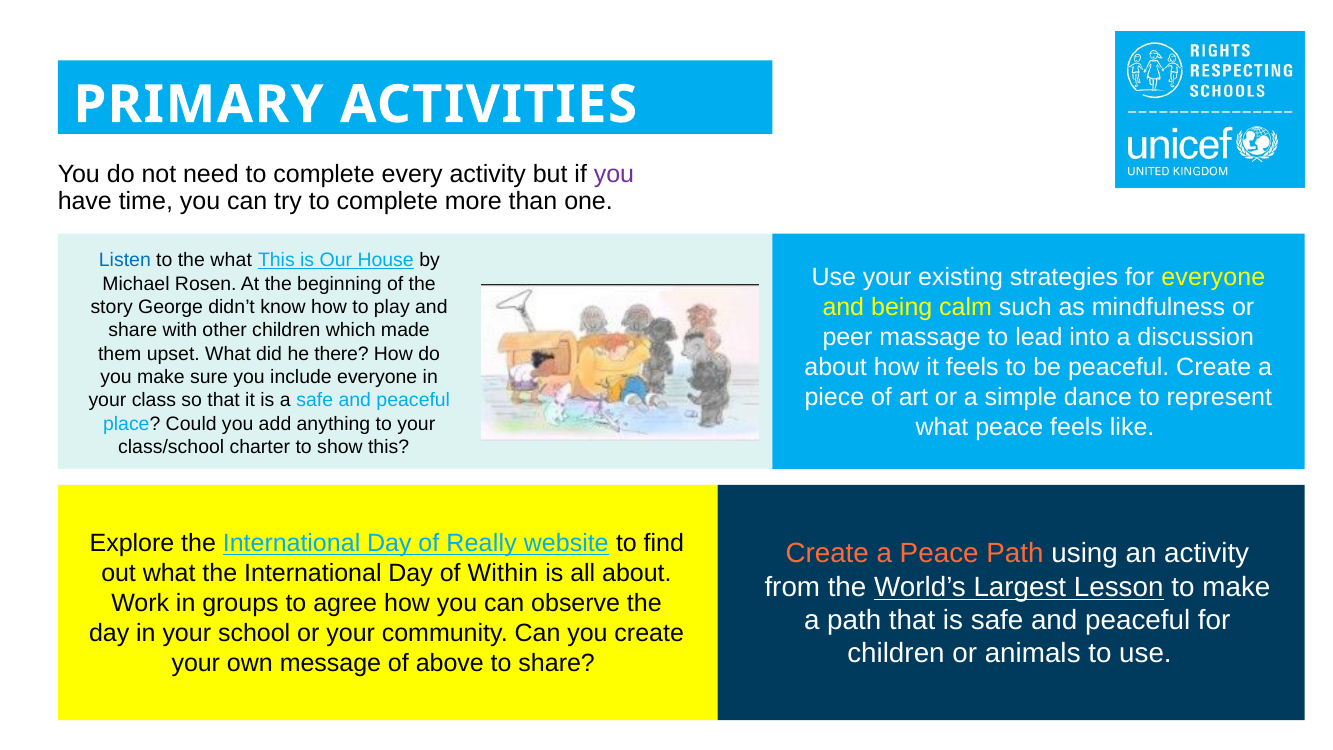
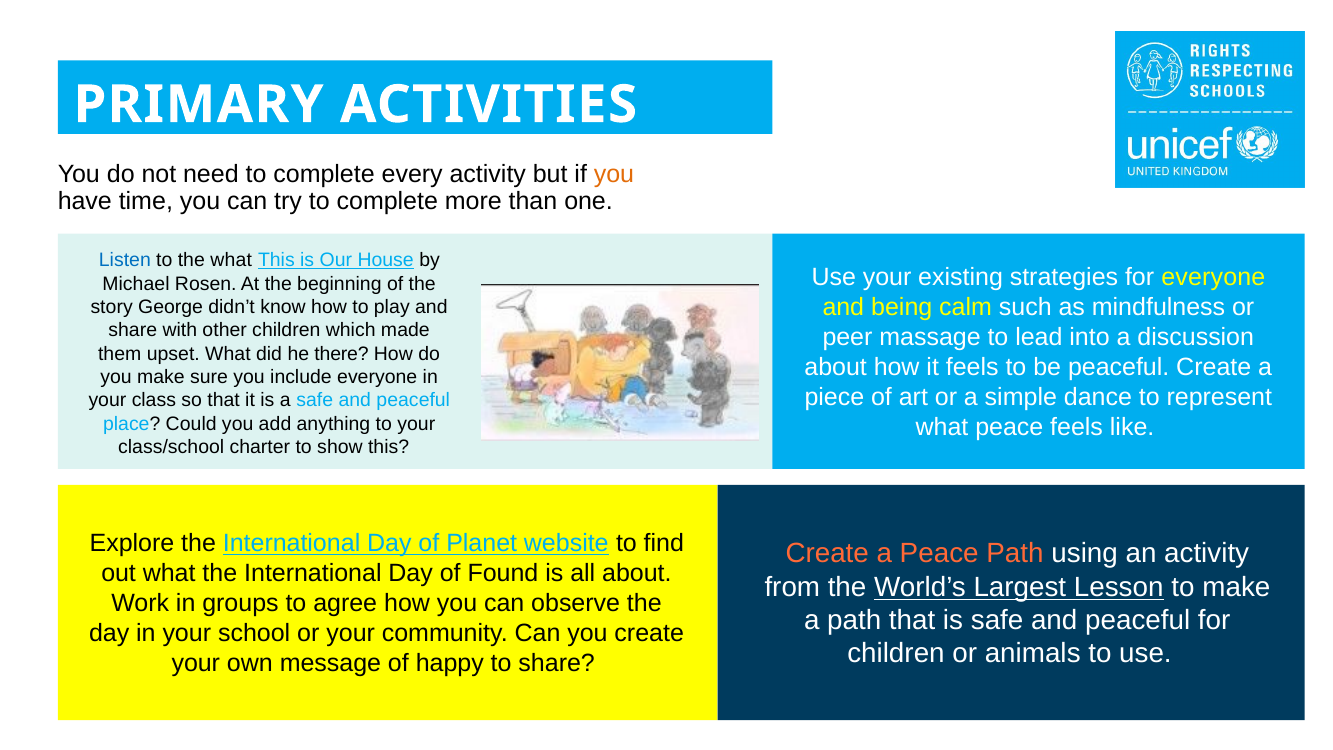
you at (614, 174) colour: purple -> orange
Really: Really -> Planet
Within: Within -> Found
above: above -> happy
